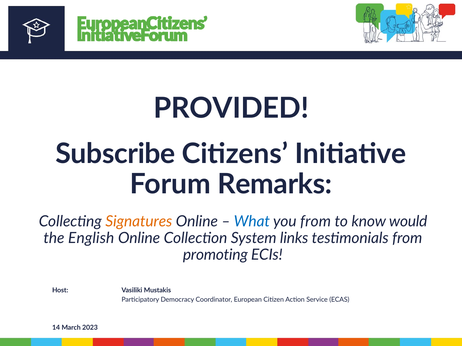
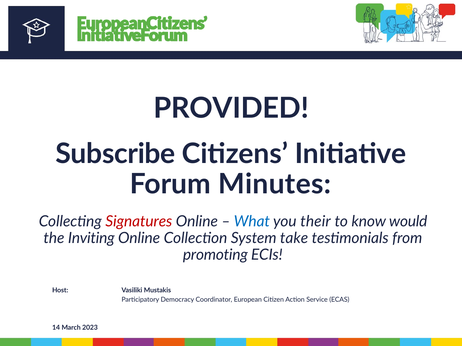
Remarks: Remarks -> Minutes
Signatures colour: orange -> red
you from: from -> their
English: English -> Inviting
links: links -> take
